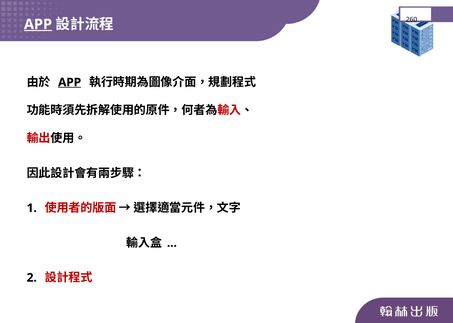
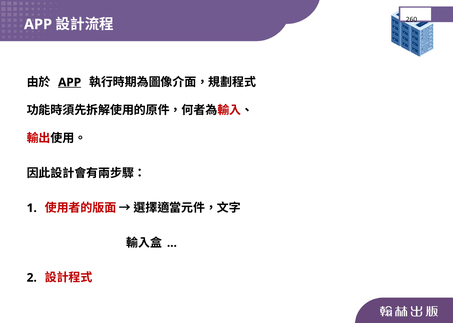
APP at (38, 24) underline: present -> none
